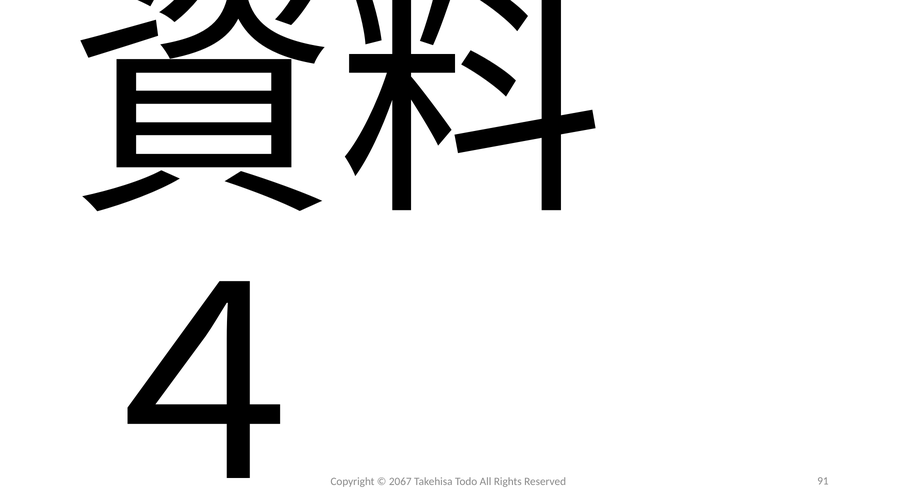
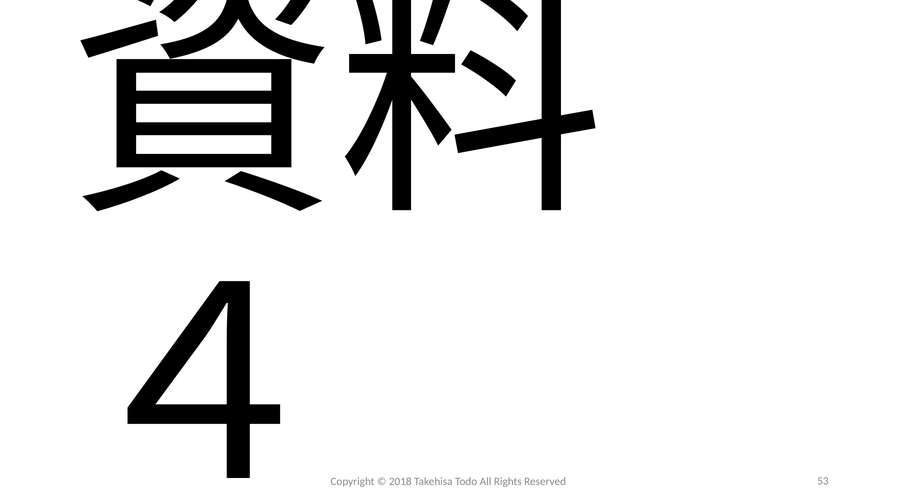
2067: 2067 -> 2018
91: 91 -> 53
